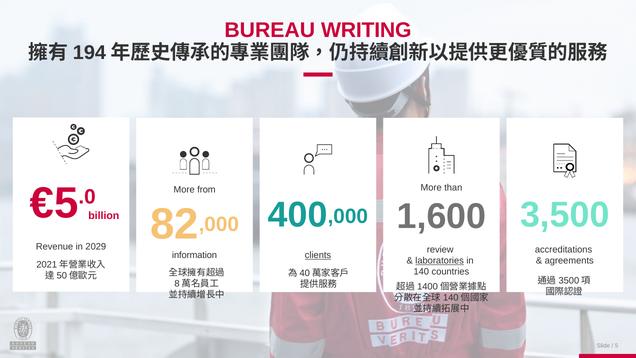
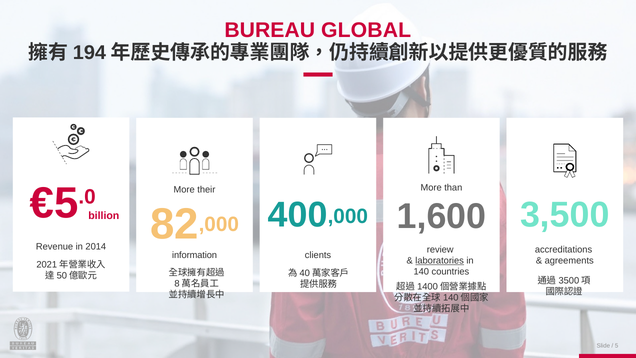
WRITING: WRITING -> GLOBAL
from: from -> their
2029: 2029 -> 2014
clients underline: present -> none
